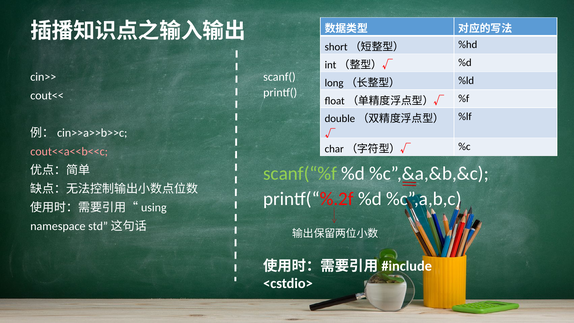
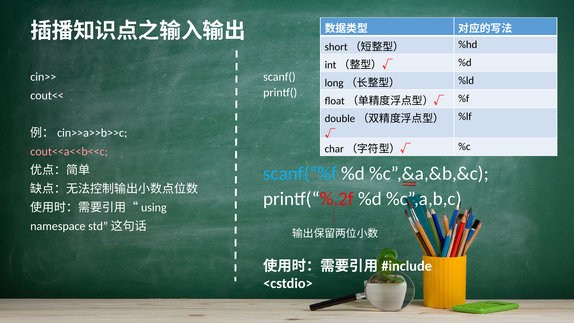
scanf(“%f colour: light green -> light blue
